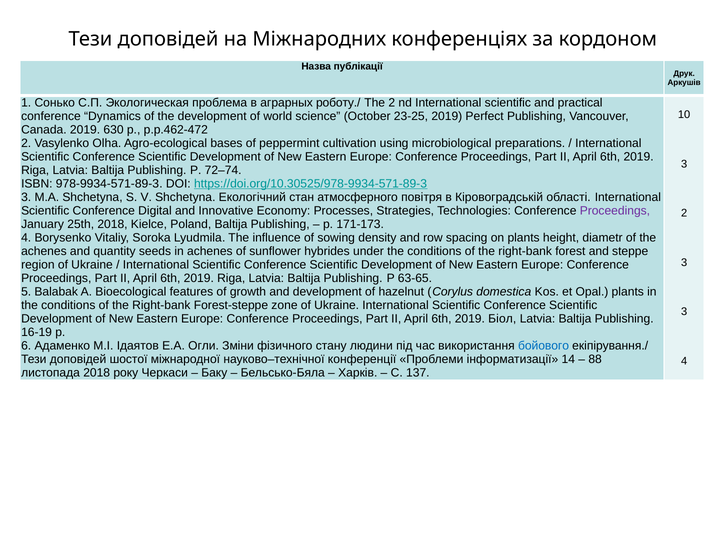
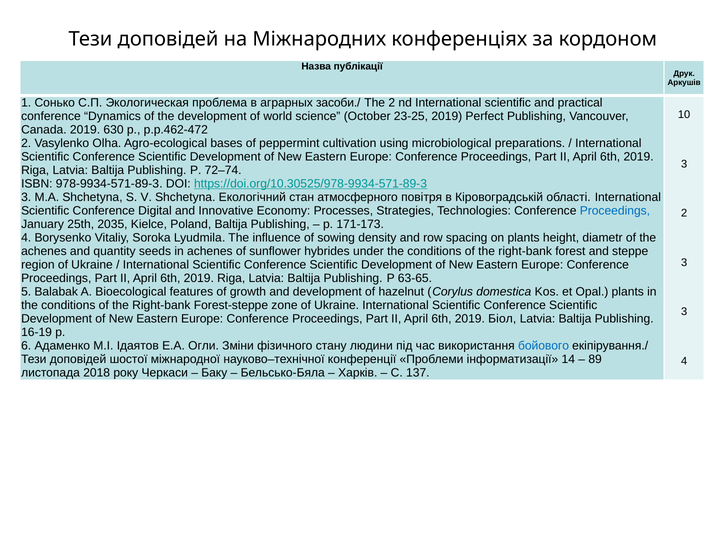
роботу./: роботу./ -> засоби./
Proceedings at (615, 211) colour: purple -> blue
25th 2018: 2018 -> 2035
88: 88 -> 89
